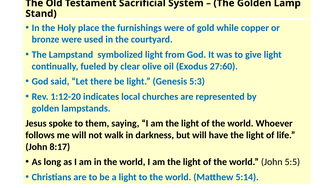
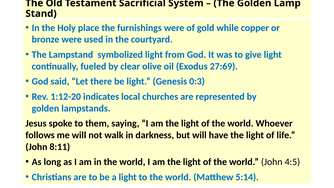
27:60: 27:60 -> 27:69
5:3: 5:3 -> 0:3
8:17: 8:17 -> 8:11
5:5: 5:5 -> 4:5
